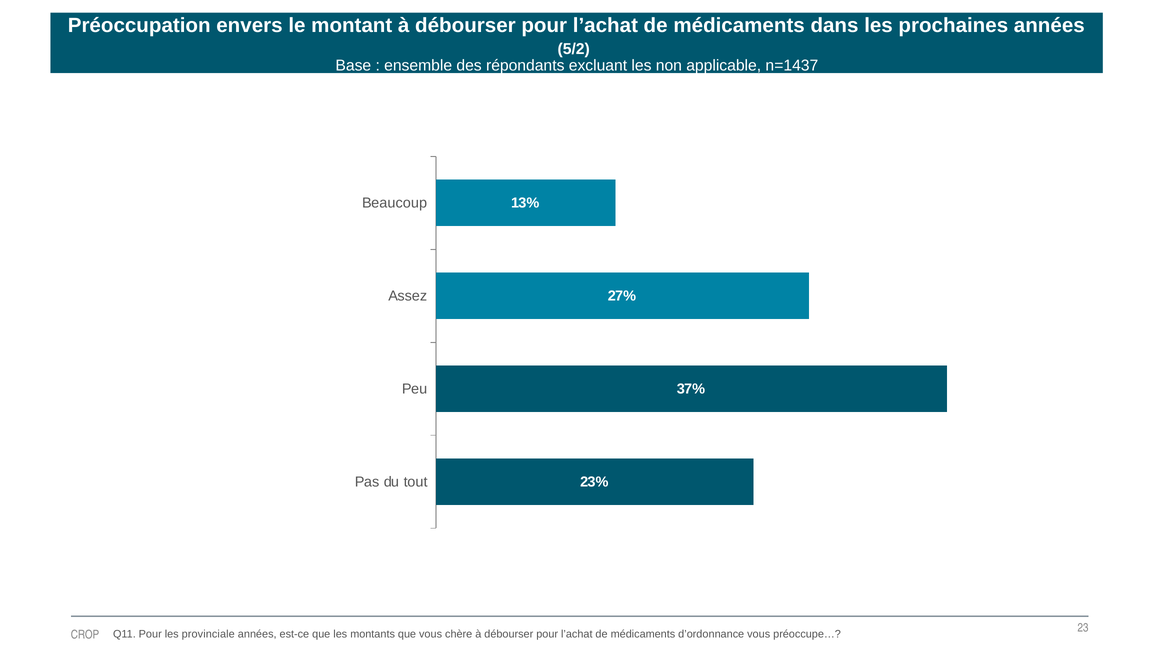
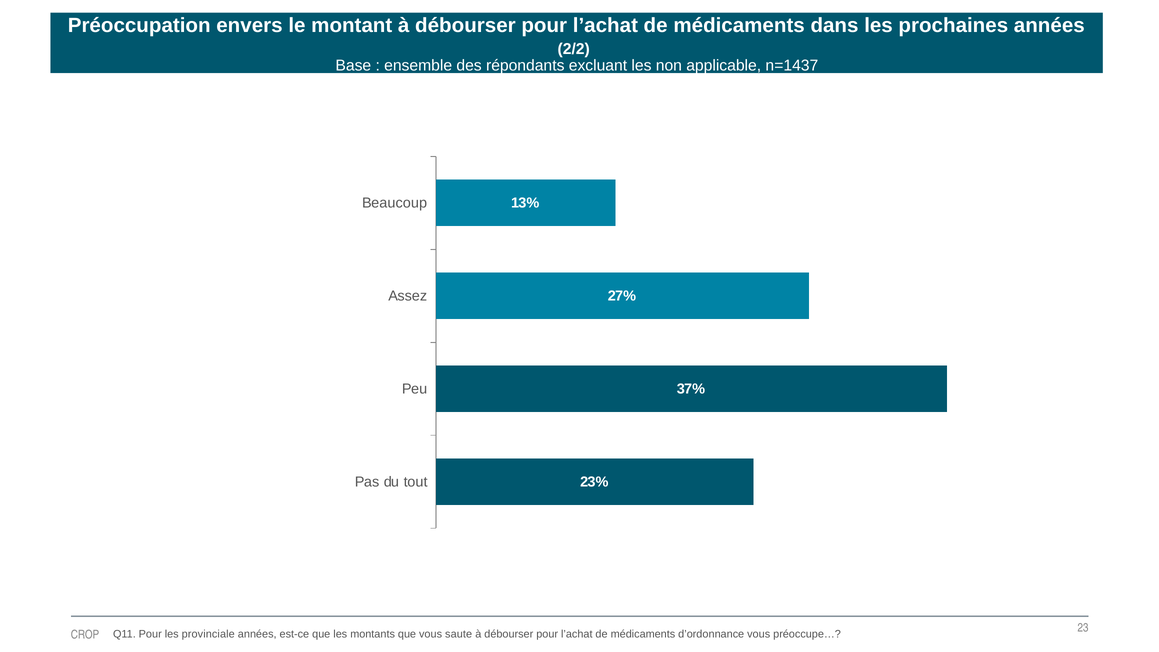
5/2: 5/2 -> 2/2
chère: chère -> saute
